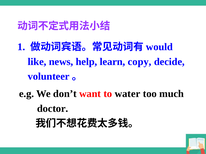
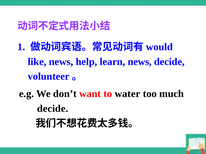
learn copy: copy -> news
doctor at (53, 109): doctor -> decide
